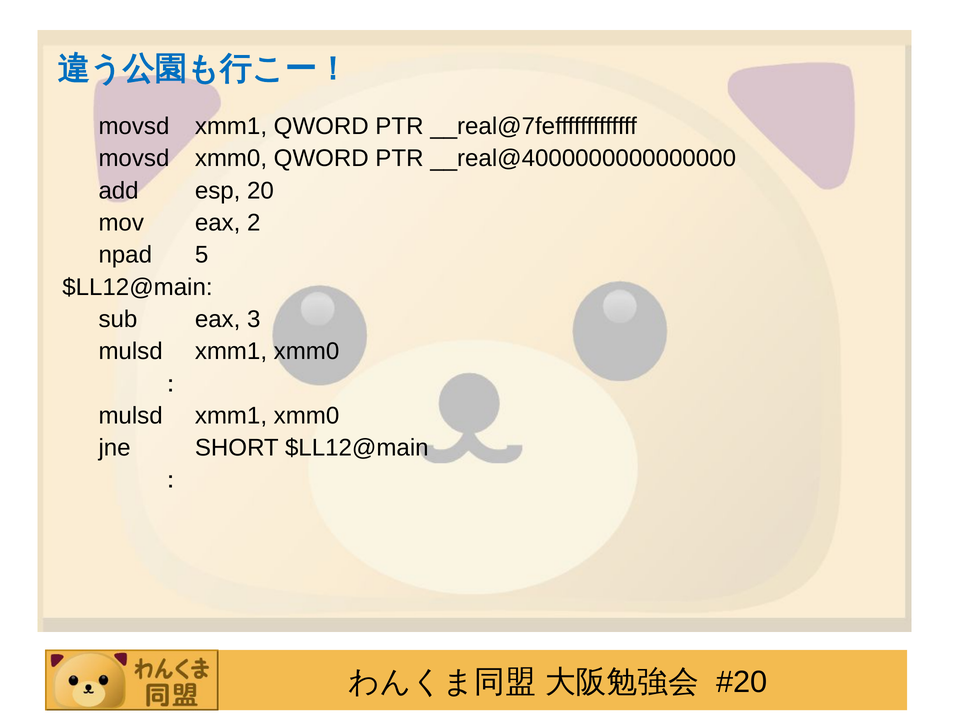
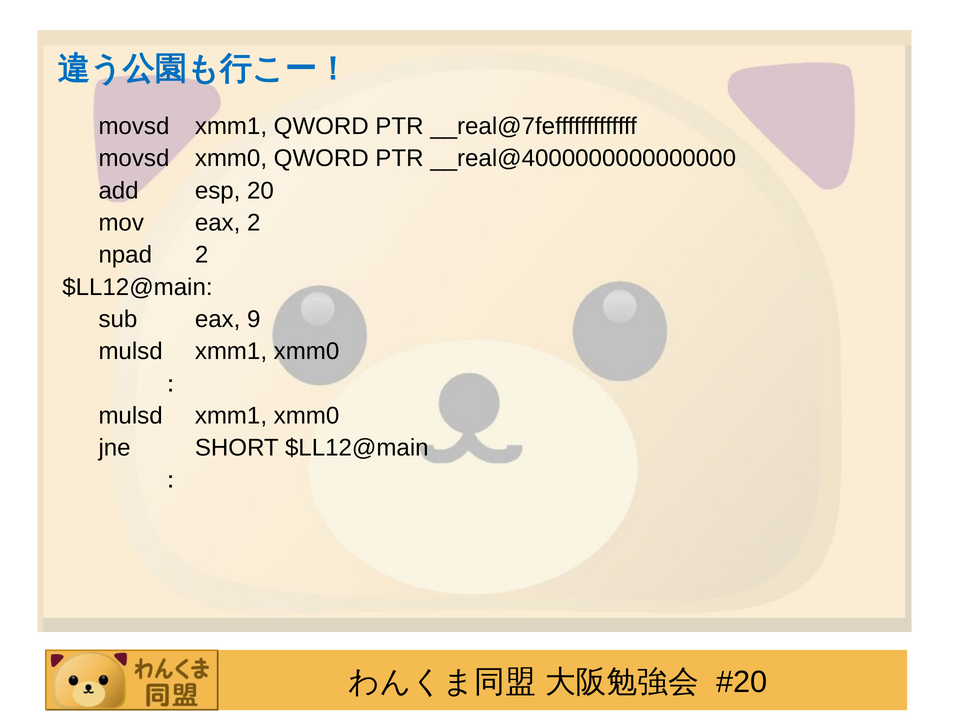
npad 5: 5 -> 2
3: 3 -> 9
